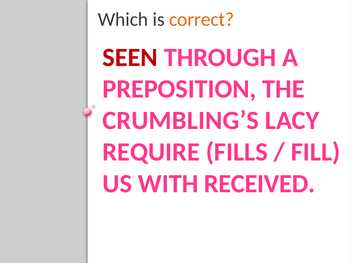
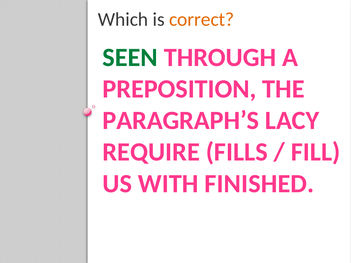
SEEN colour: red -> green
CRUMBLING’S: CRUMBLING’S -> PARAGRAPH’S
RECEIVED: RECEIVED -> FINISHED
